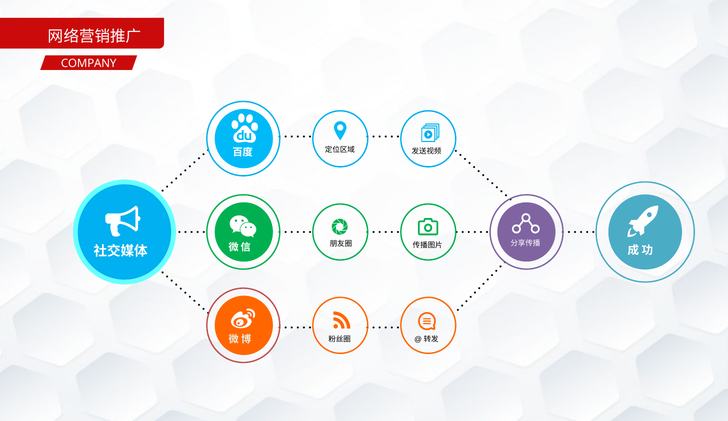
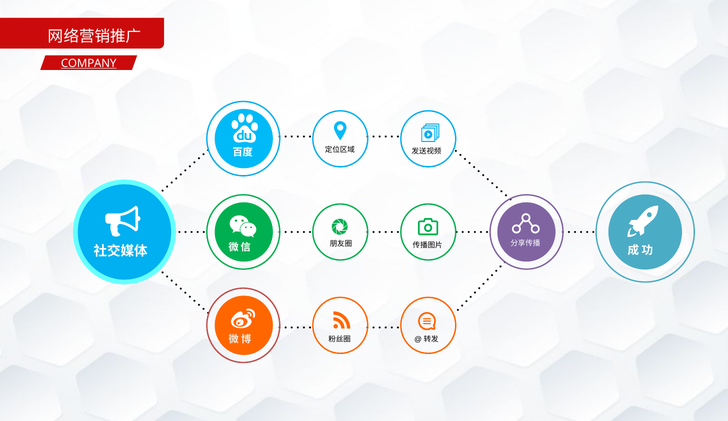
COMPANY underline: none -> present
